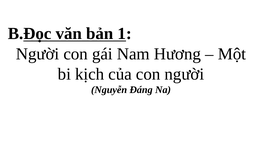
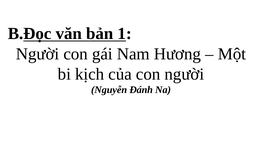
Đáng: Đáng -> Đánh
